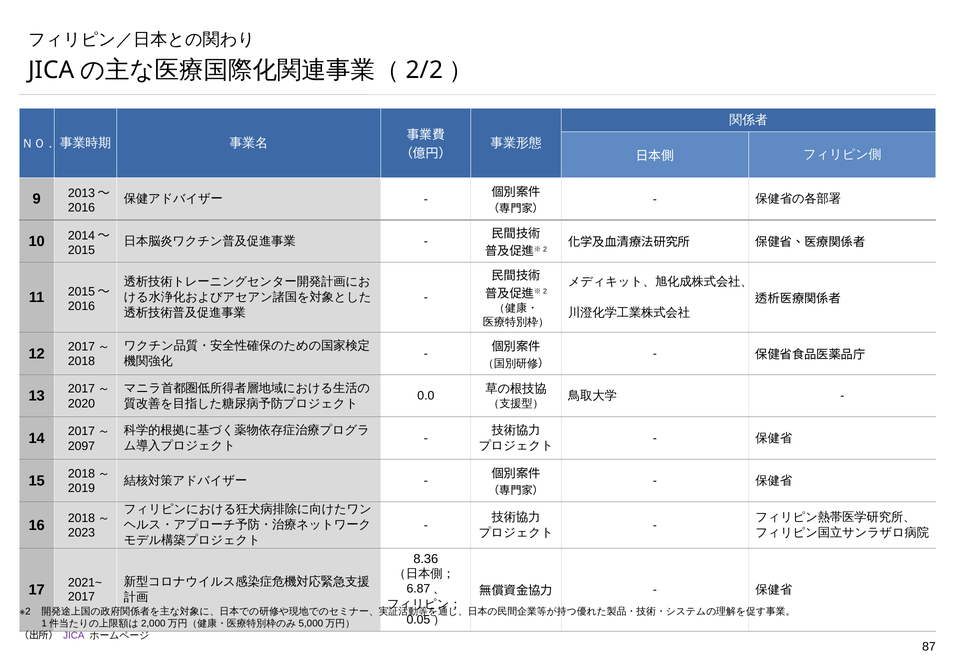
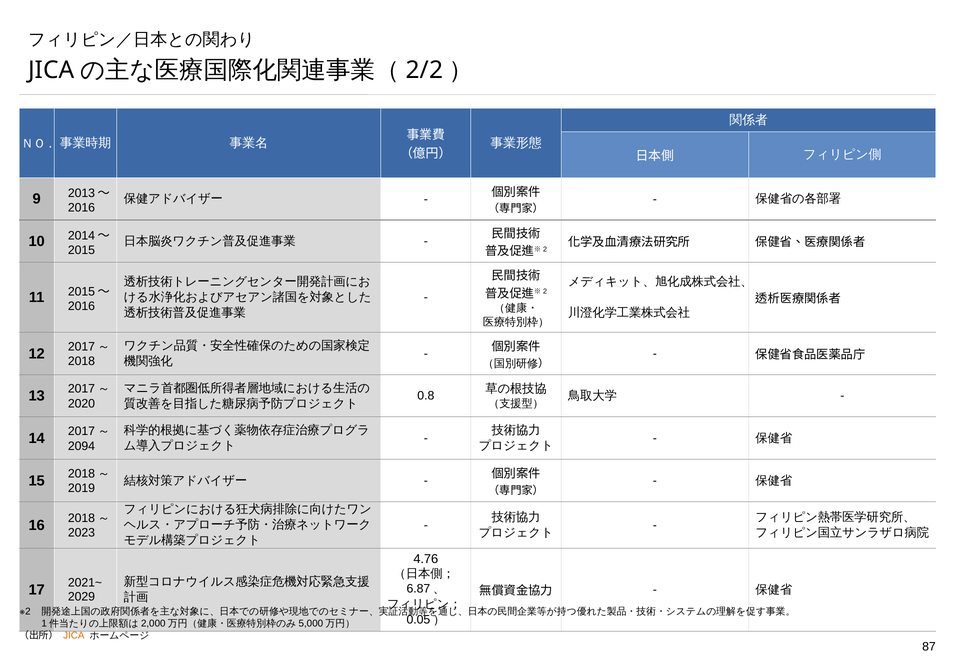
0.0: 0.0 -> 0.8
2097: 2097 -> 2094
8.36: 8.36 -> 4.76
2017: 2017 -> 2029
JICA colour: purple -> orange
